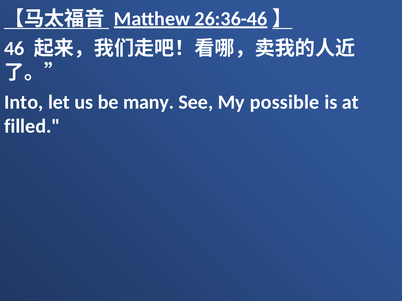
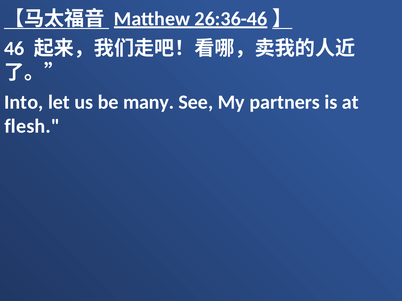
possible: possible -> partners
filled: filled -> flesh
